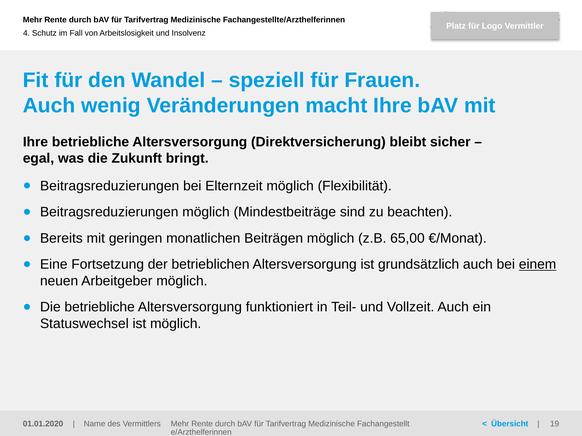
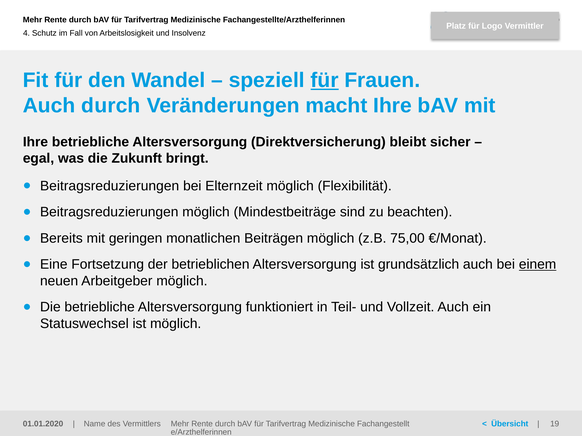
für at (325, 80) underline: none -> present
Auch wenig: wenig -> durch
65,00: 65,00 -> 75,00
